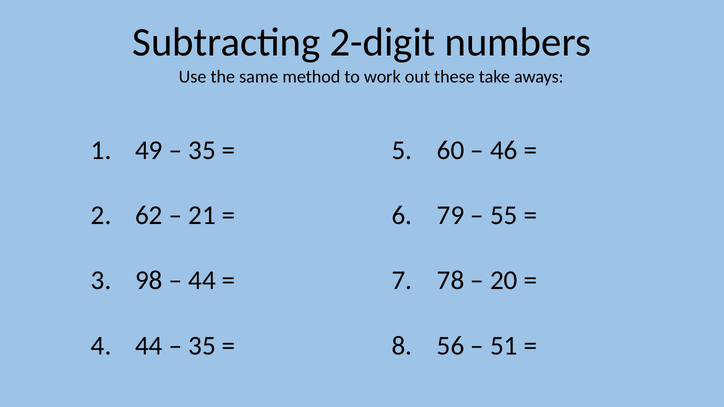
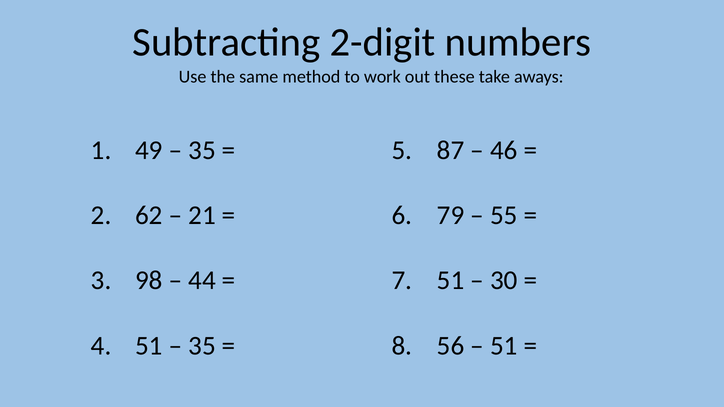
60: 60 -> 87
7 78: 78 -> 51
20: 20 -> 30
44 at (149, 346): 44 -> 51
